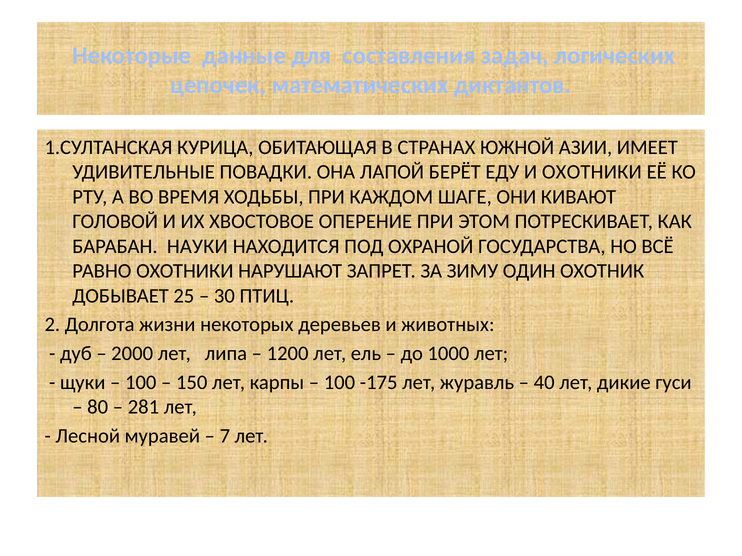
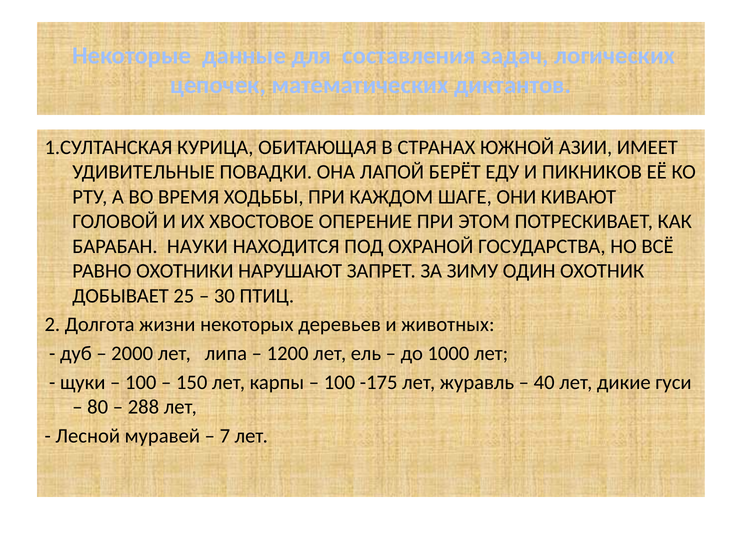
И ОХОТНИКИ: ОХОТНИКИ -> ПИКНИКОВ
281: 281 -> 288
